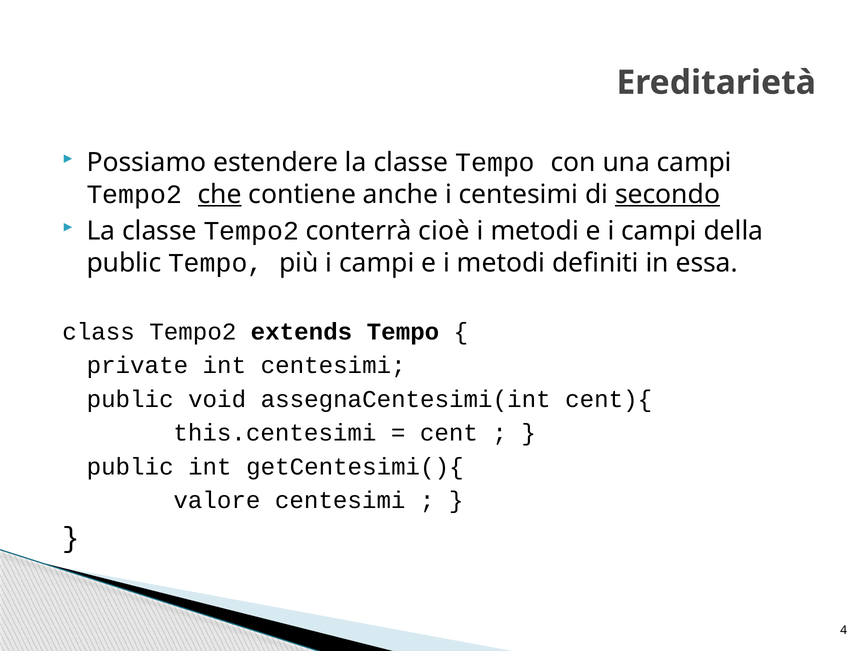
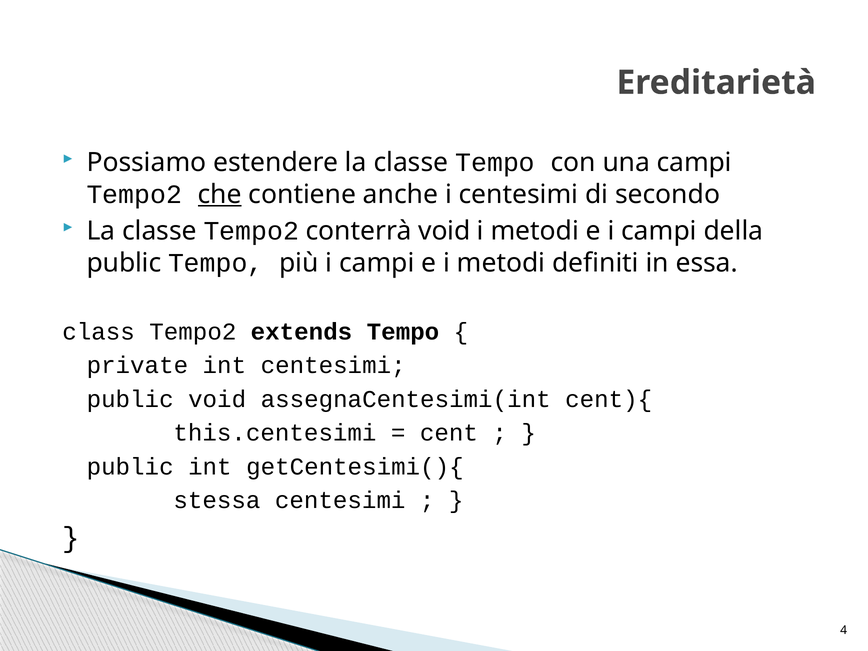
secondo underline: present -> none
conterrà cioè: cioè -> void
valore: valore -> stessa
